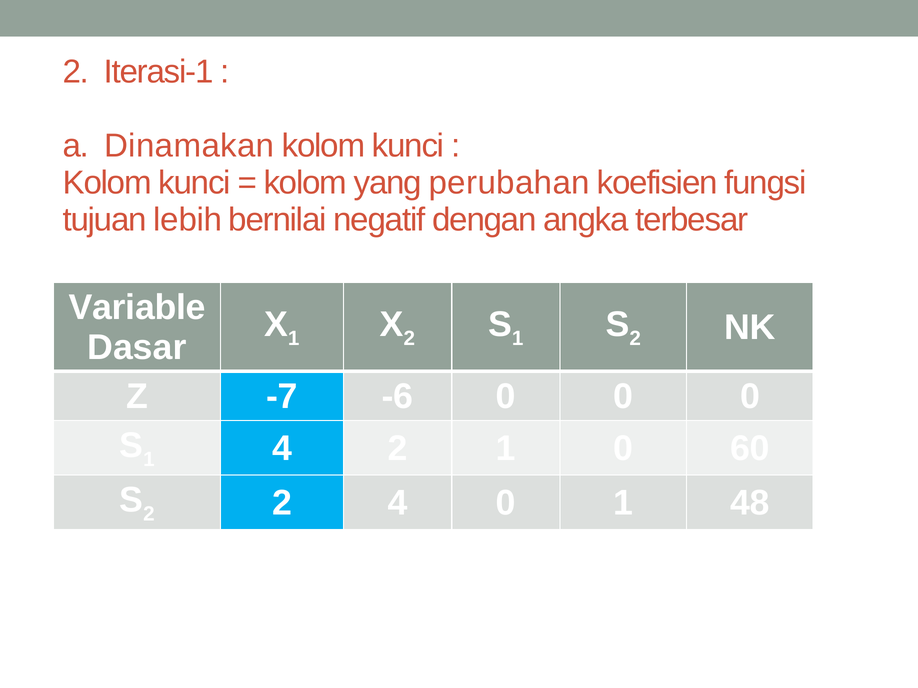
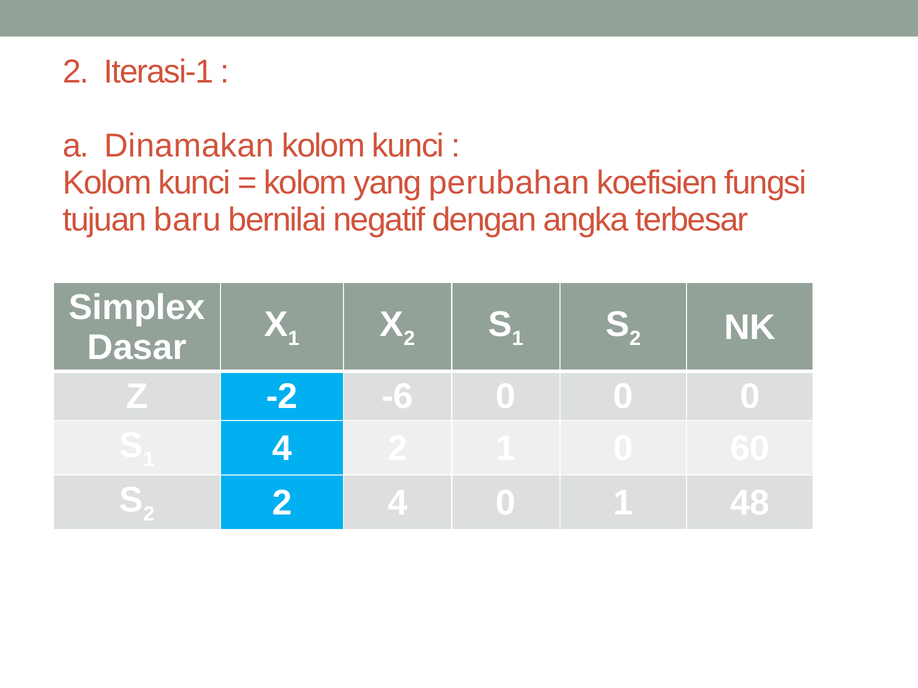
lebih: lebih -> baru
Variable: Variable -> Simplex
-7: -7 -> -2
